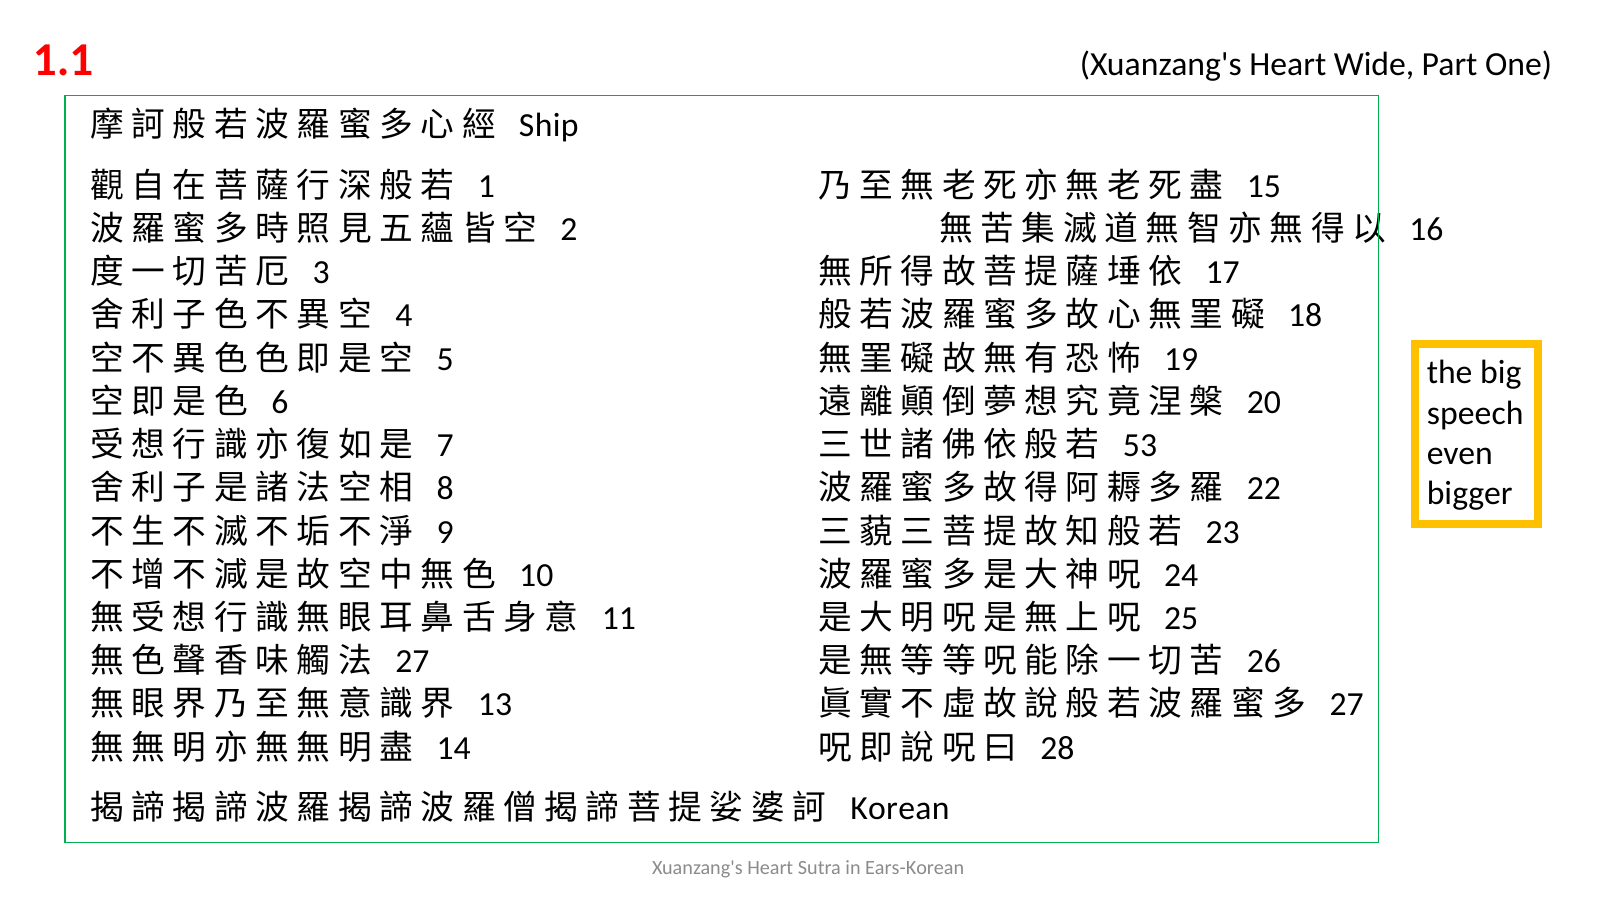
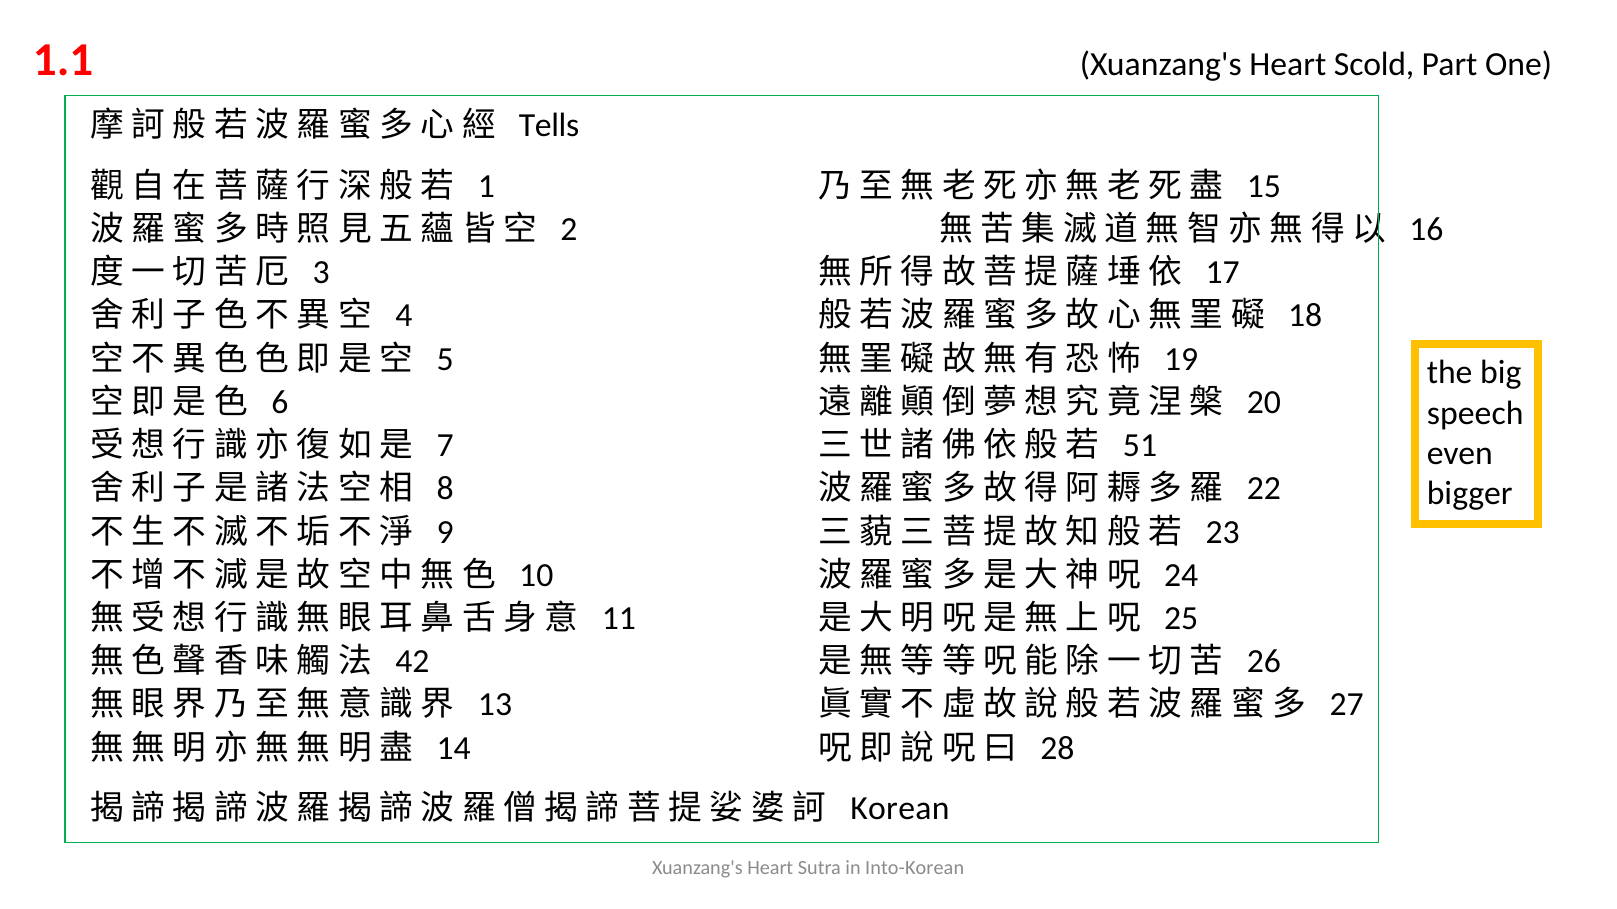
Wide: Wide -> Scold
Ship: Ship -> Tells
53: 53 -> 51
27 at (412, 662): 27 -> 42
Ears-Korean: Ears-Korean -> Into-Korean
